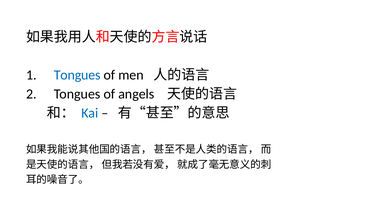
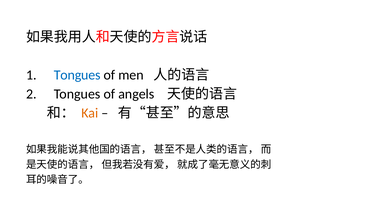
Kai colour: blue -> orange
